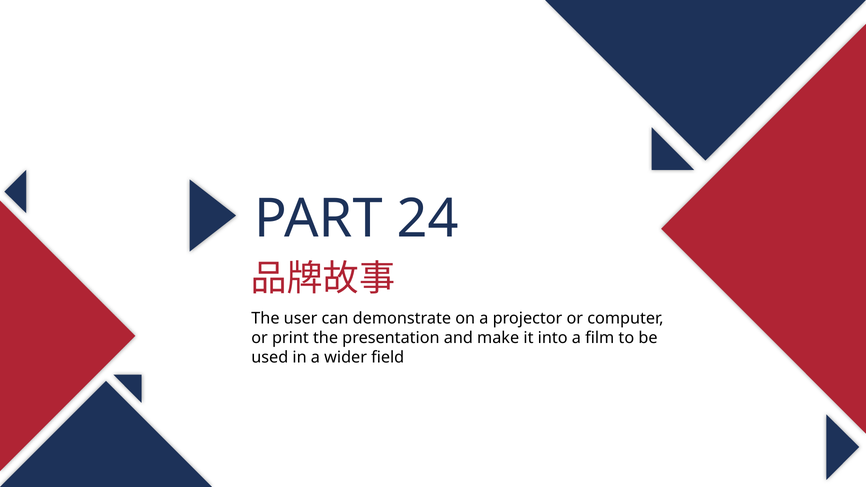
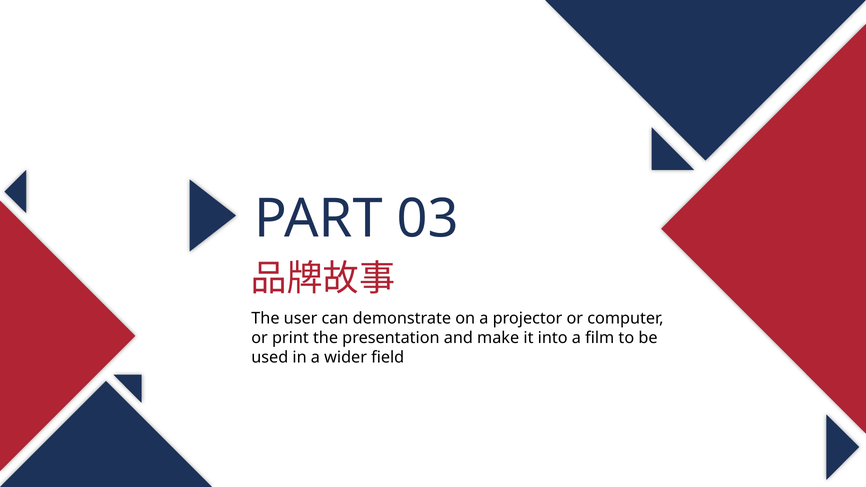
24: 24 -> 03
